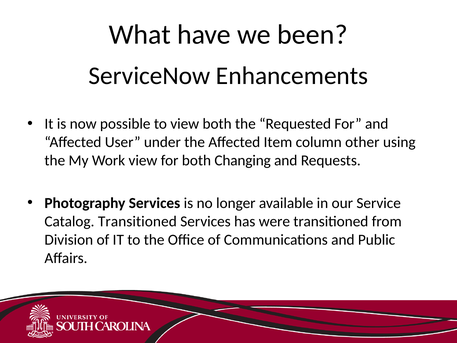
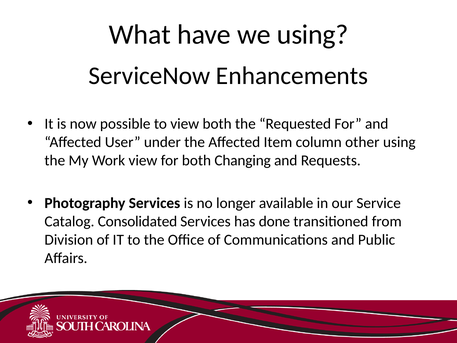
we been: been -> using
Catalog Transitioned: Transitioned -> Consolidated
were: were -> done
